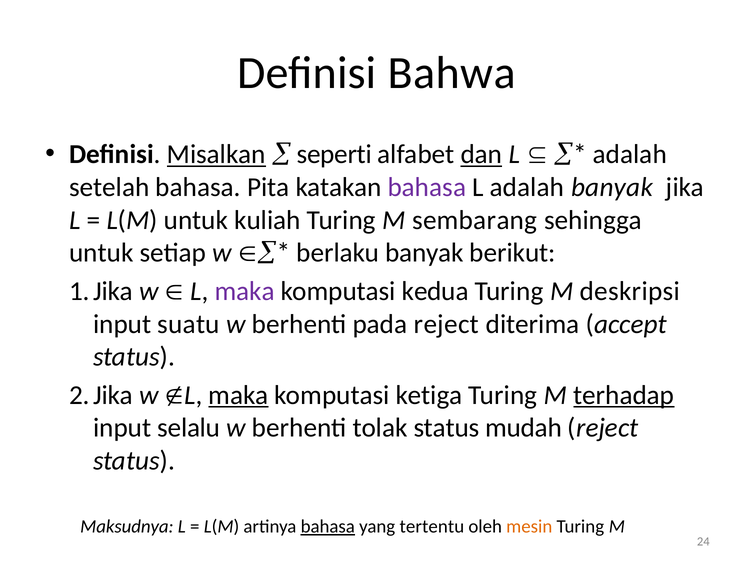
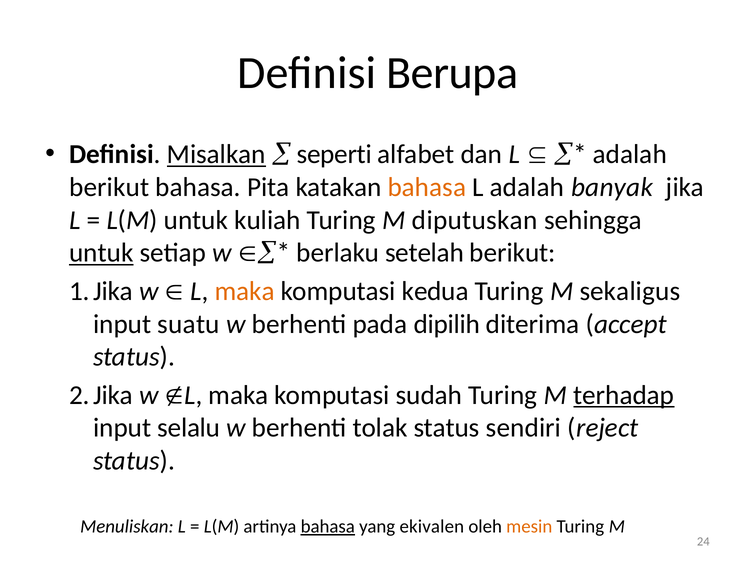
Bahwa: Bahwa -> Berupa
dan underline: present -> none
setelah at (109, 187): setelah -> berikut
bahasa at (427, 187) colour: purple -> orange
sembarang: sembarang -> diputuskan
untuk at (101, 253) underline: none -> present
berlaku banyak: banyak -> setelah
maka at (245, 291) colour: purple -> orange
deskripsi: deskripsi -> sekaligus
pada reject: reject -> dipilih
maka at (238, 395) underline: present -> none
ketiga: ketiga -> sudah
mudah: mudah -> sendiri
Maksudnya: Maksudnya -> Menuliskan
tertentu: tertentu -> ekivalen
